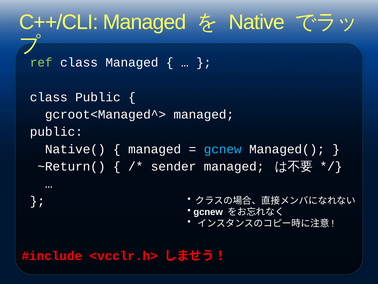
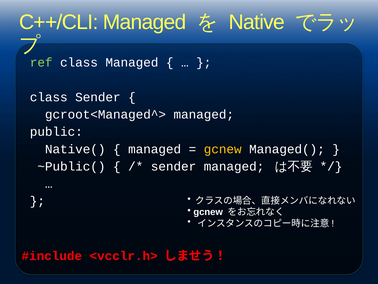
class Public: Public -> Sender
gcnew at (223, 149) colour: light blue -> yellow
~Return(: ~Return( -> ~Public(
